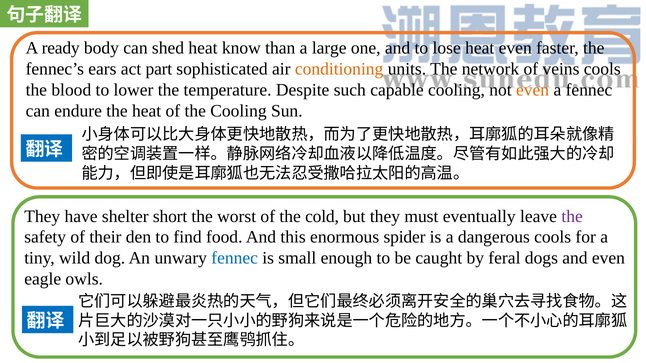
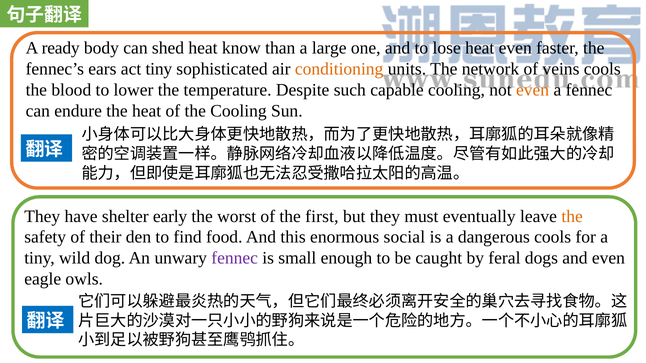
act part: part -> tiny
short: short -> early
cold: cold -> first
the at (572, 216) colour: purple -> orange
spider: spider -> social
fennec at (235, 258) colour: blue -> purple
